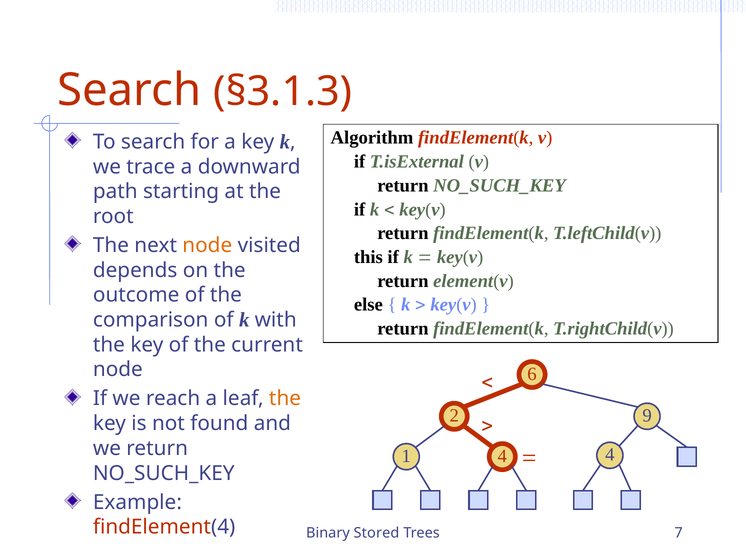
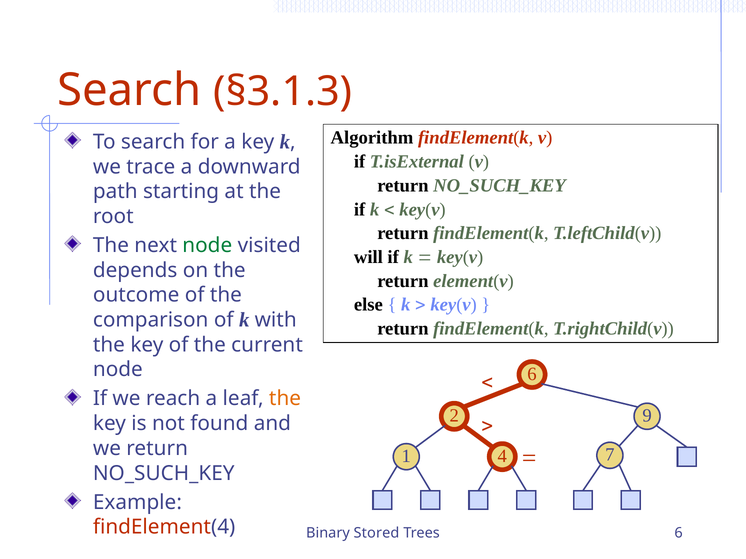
node at (207, 246) colour: orange -> green
this: this -> will
1 4: 4 -> 7
Trees 7: 7 -> 6
